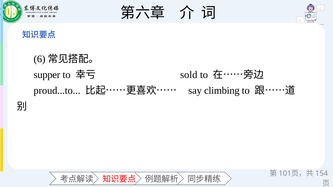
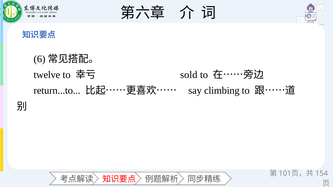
supper: supper -> twelve
proud...to: proud...to -> return...to
